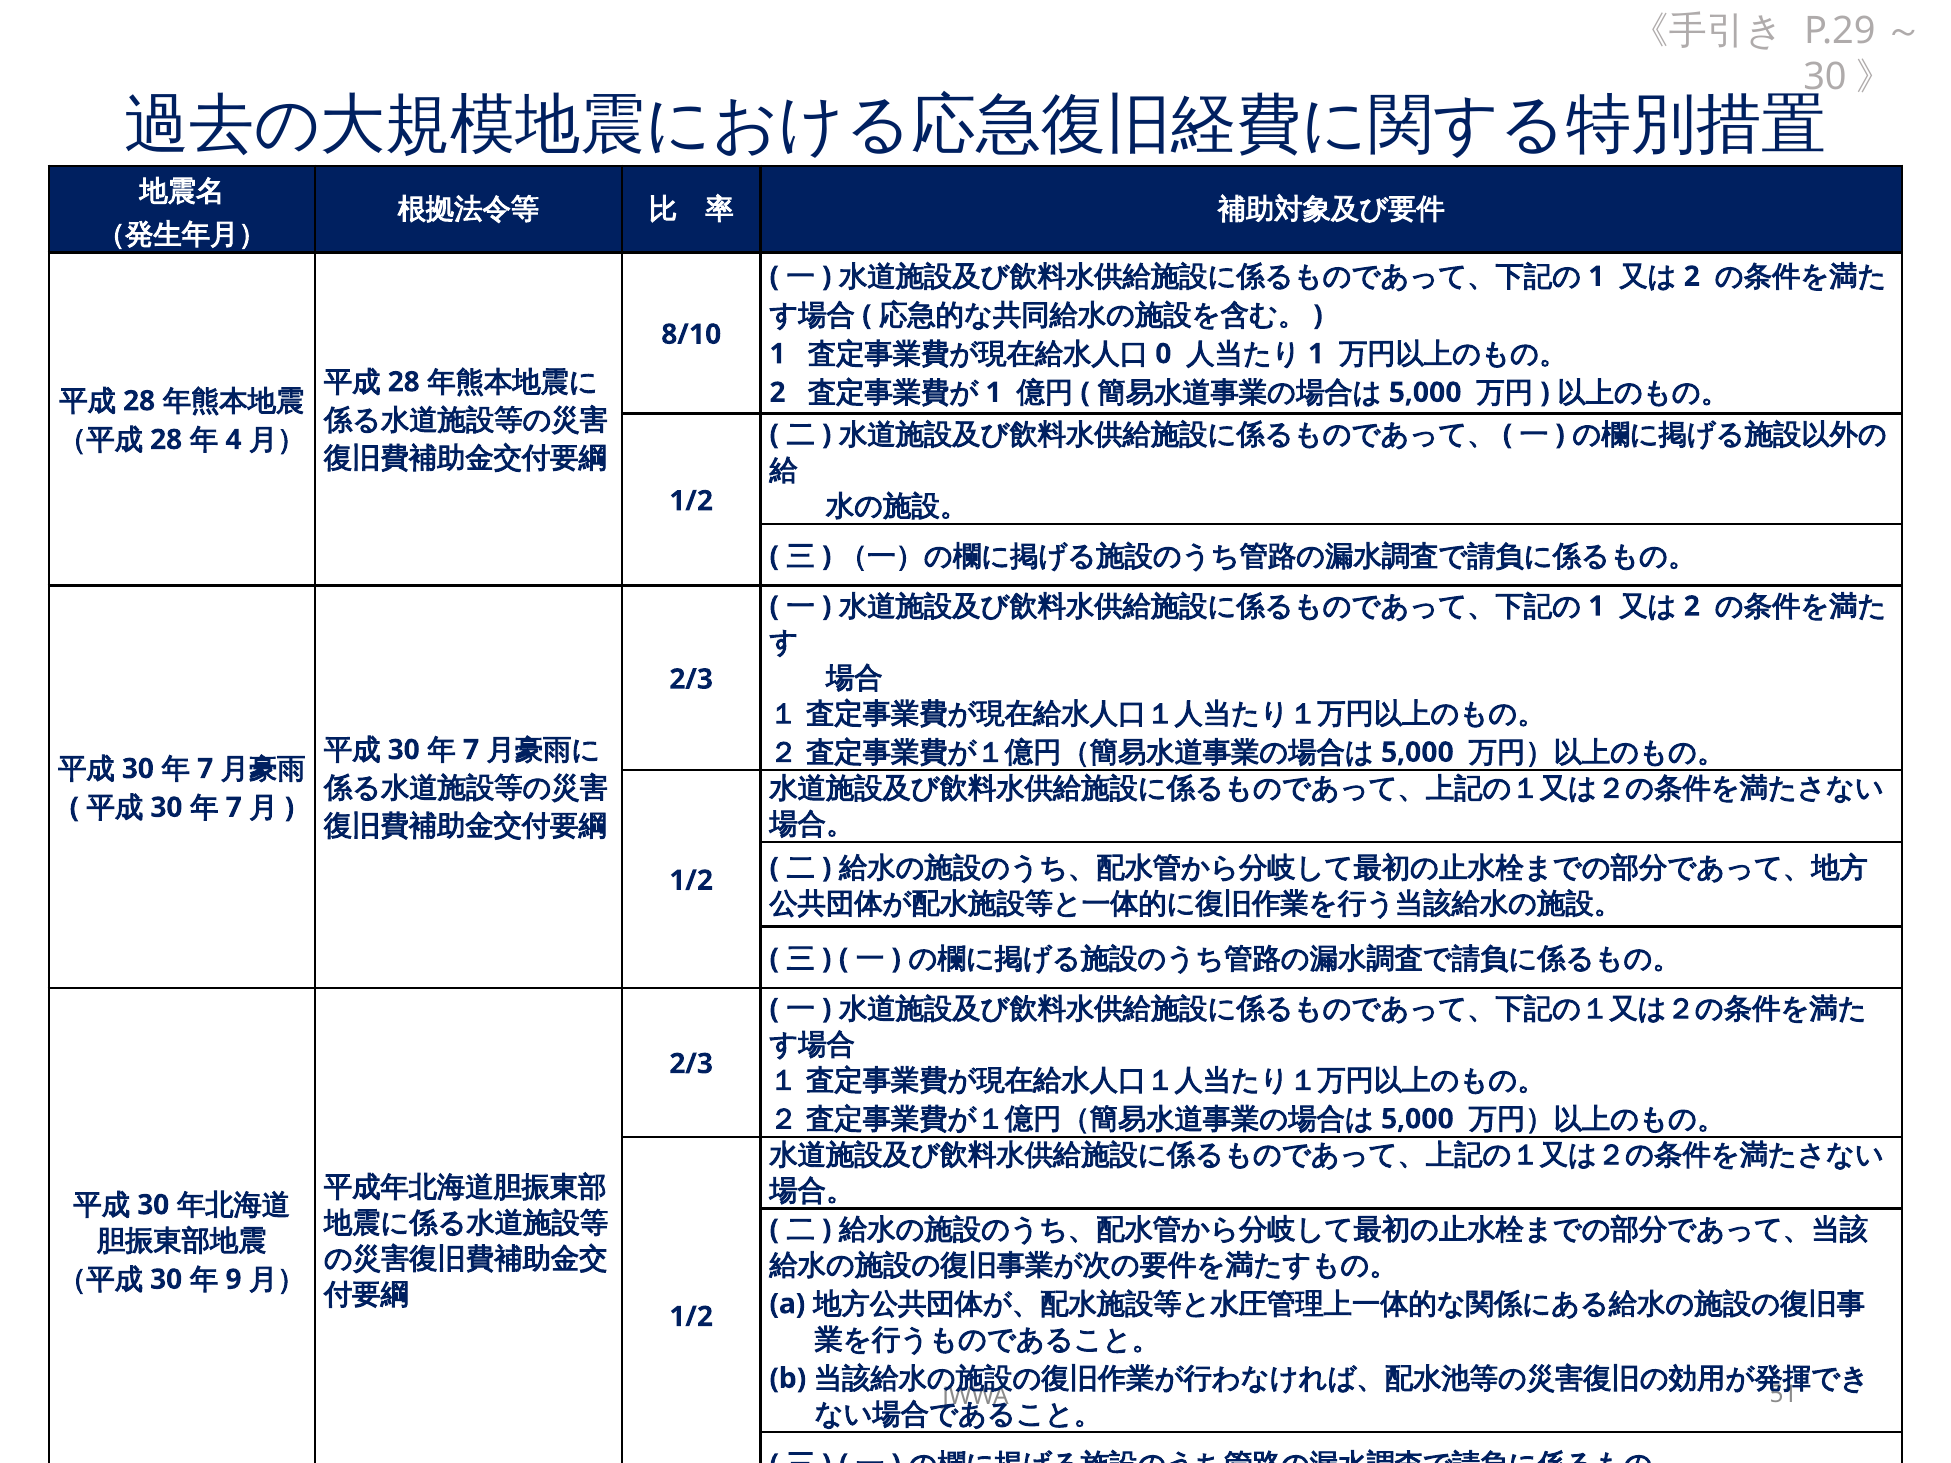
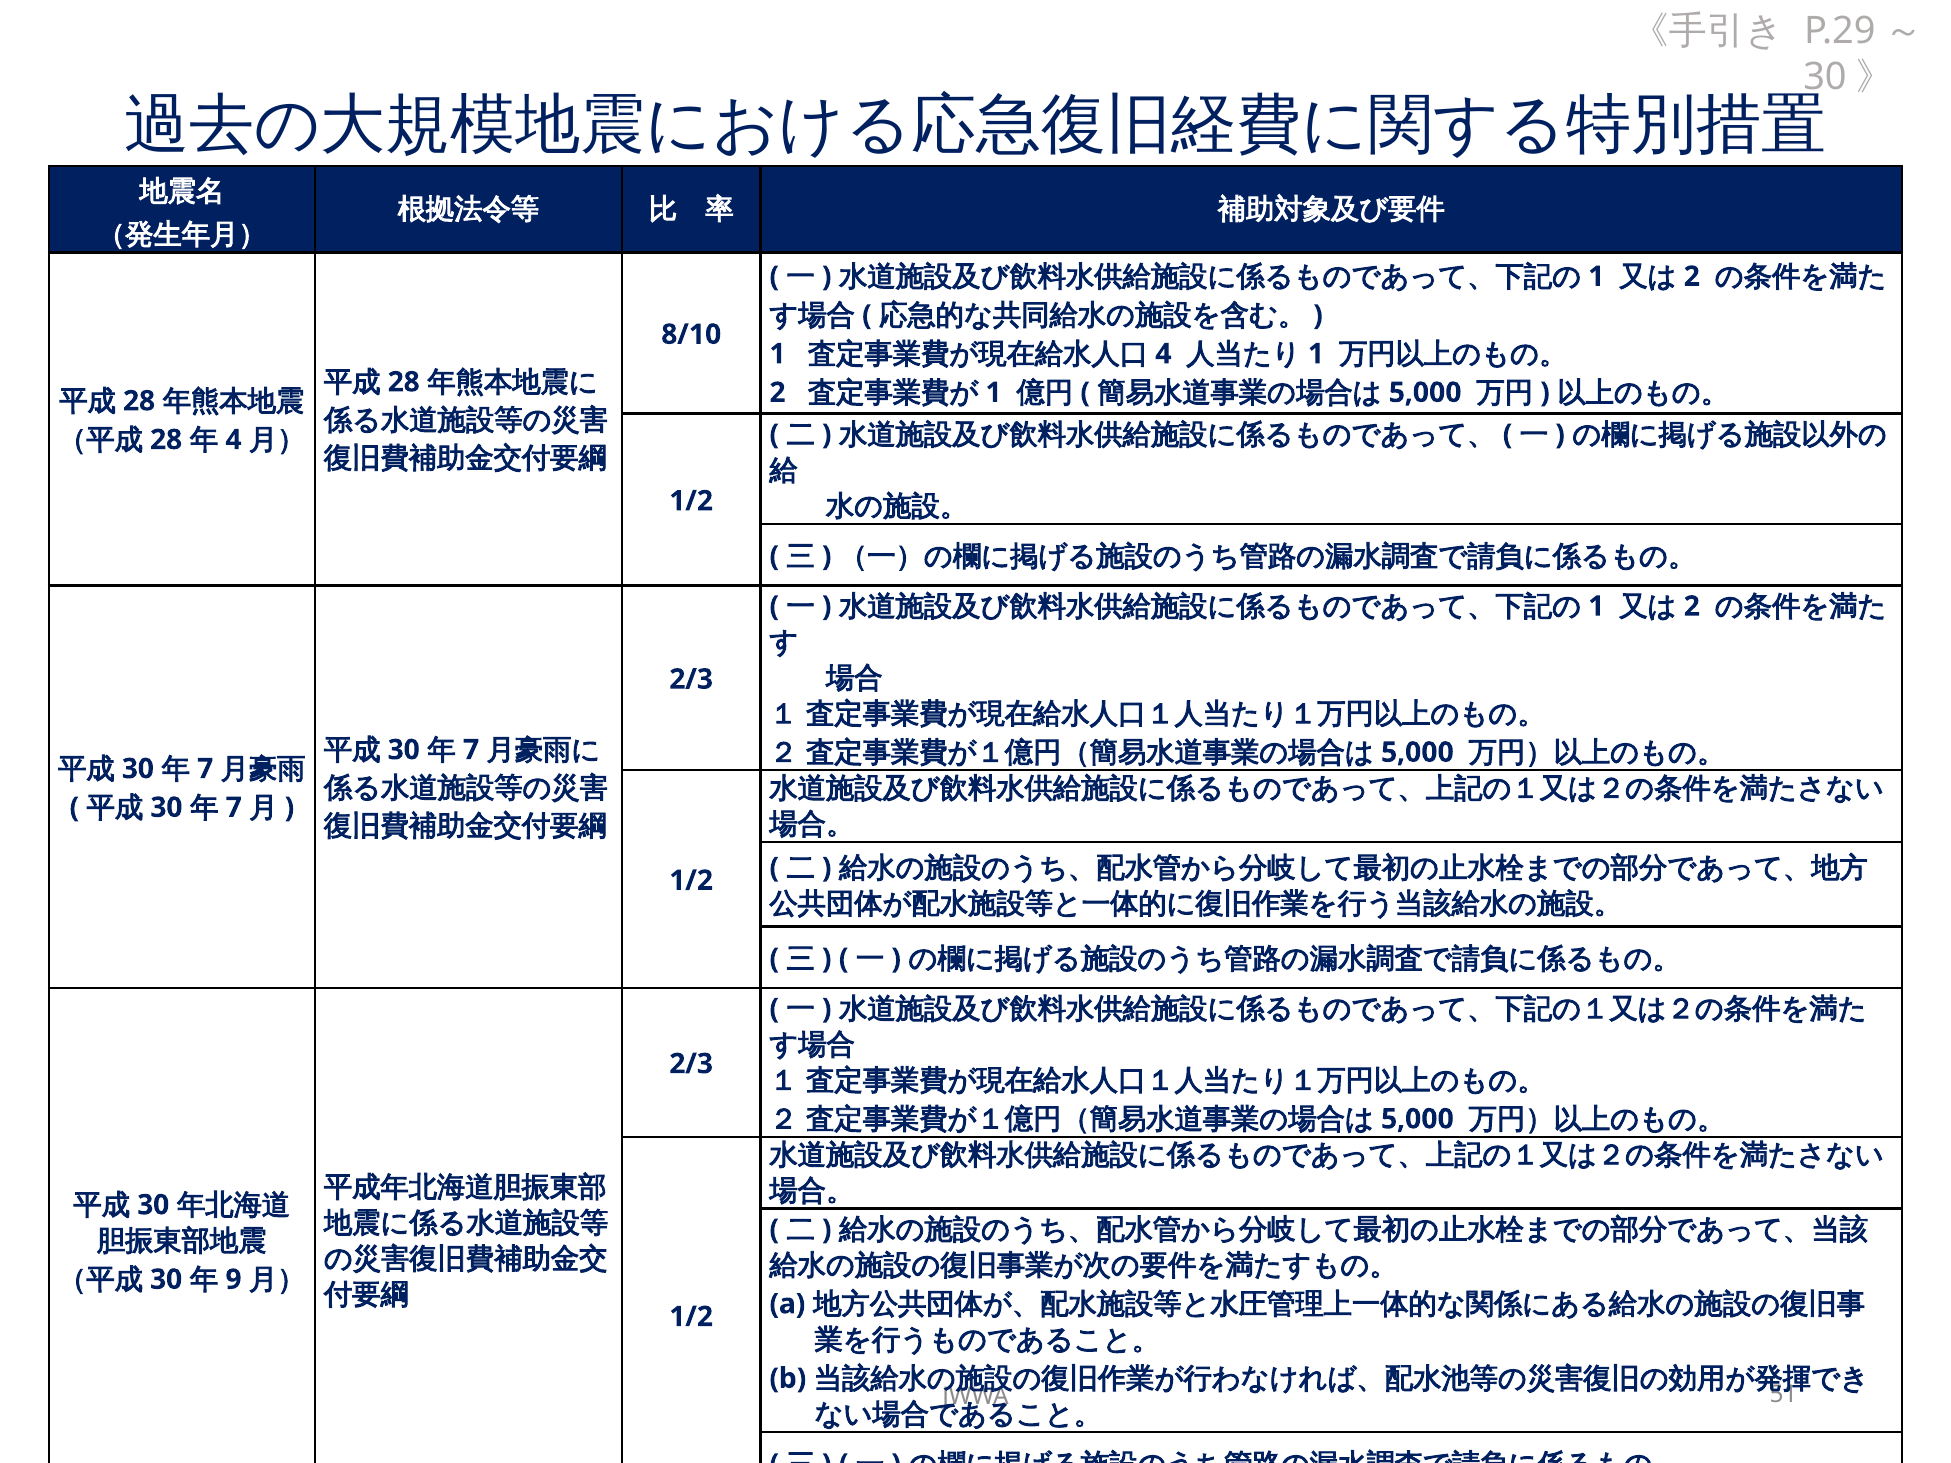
0 at (1163, 354): 0 -> 4
